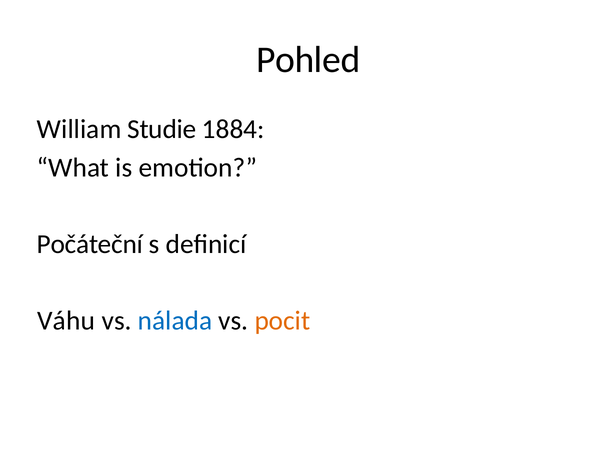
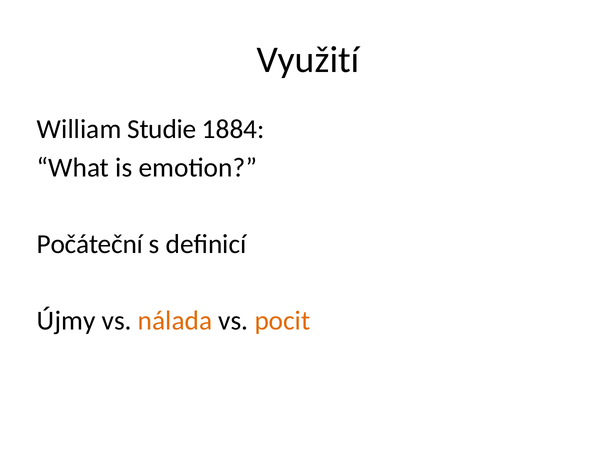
Pohled: Pohled -> Využití
Váhu: Váhu -> Újmy
nálada colour: blue -> orange
